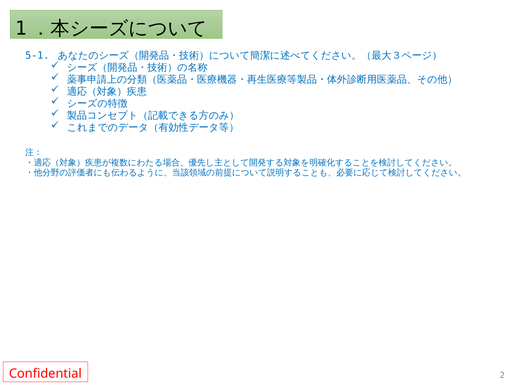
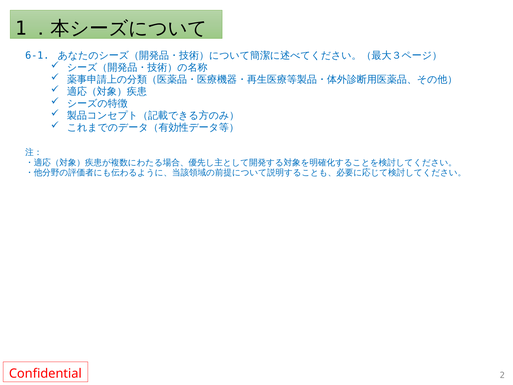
5-1: 5-1 -> 6-1
